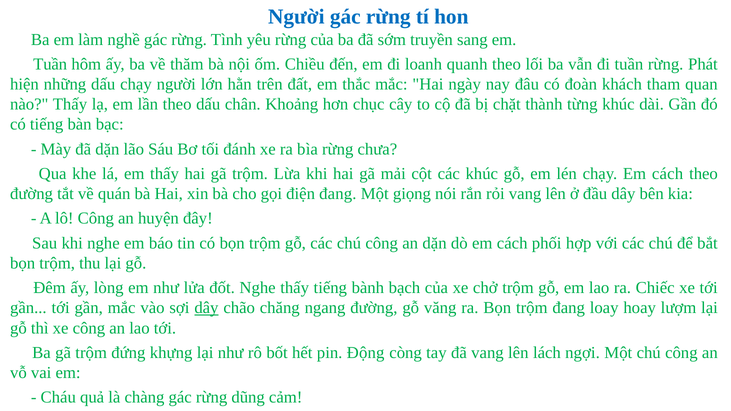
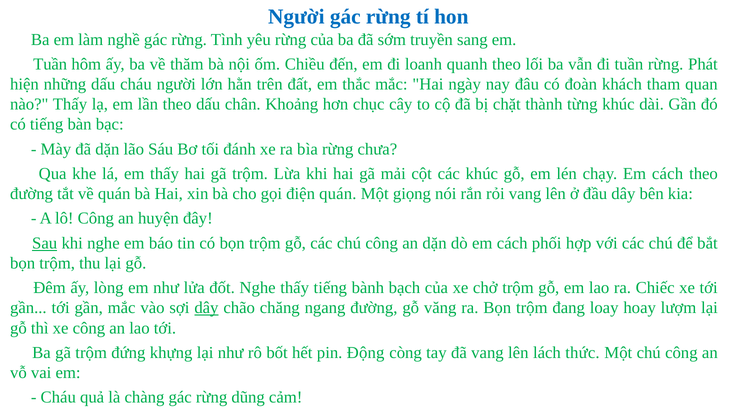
dấu chạy: chạy -> cháu
điện đang: đang -> quán
Sau underline: none -> present
ngợi: ngợi -> thức
